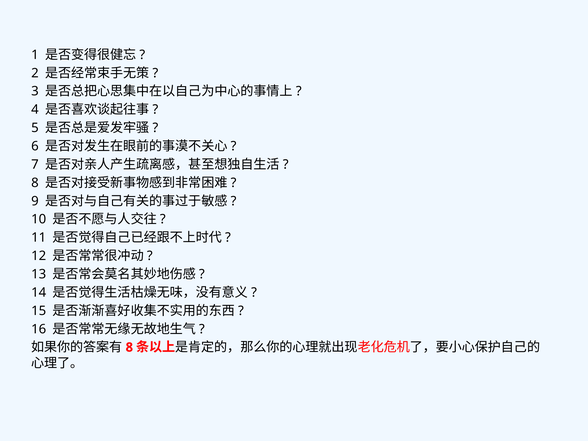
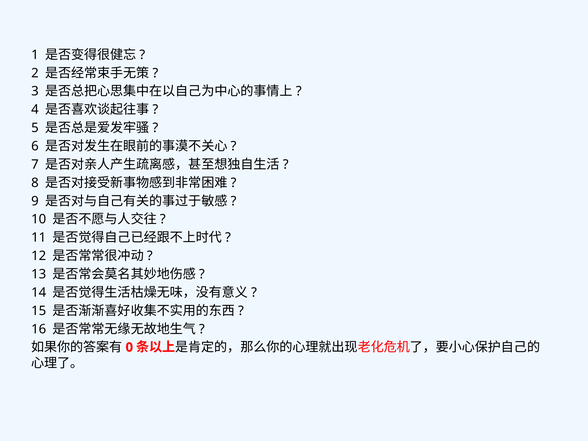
8 at (129, 347): 8 -> 0
